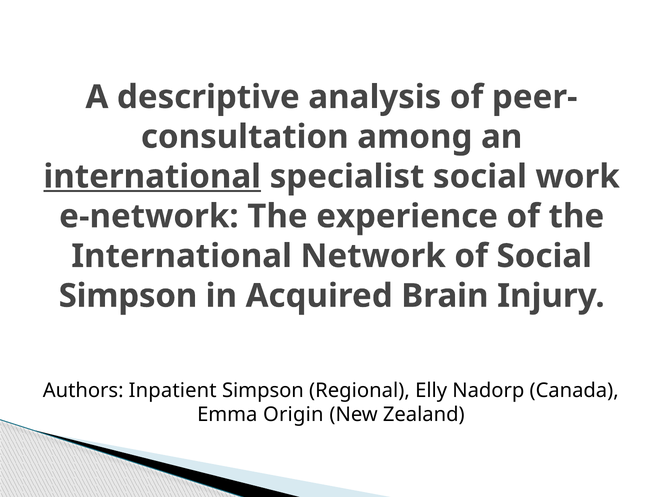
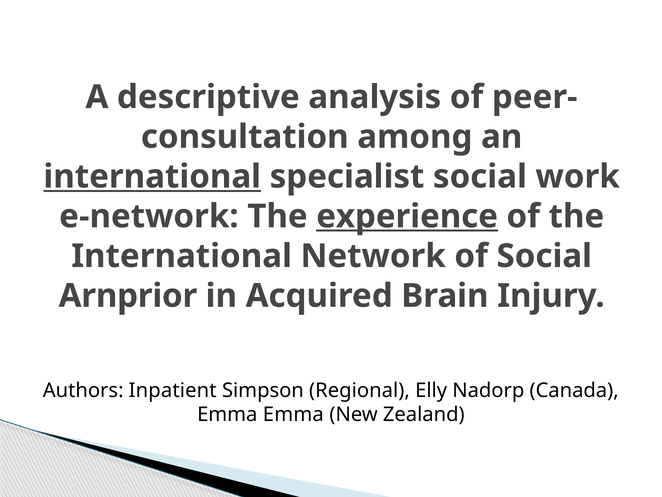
experience underline: none -> present
Simpson at (128, 296): Simpson -> Arnprior
Emma Origin: Origin -> Emma
